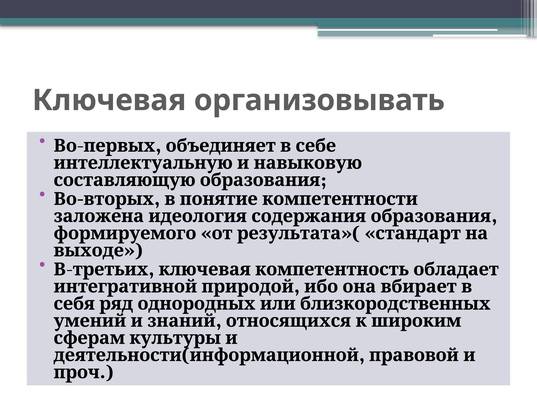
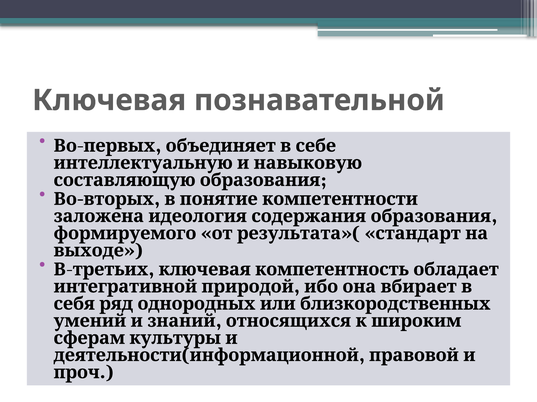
организовывать: организовывать -> познавательной
